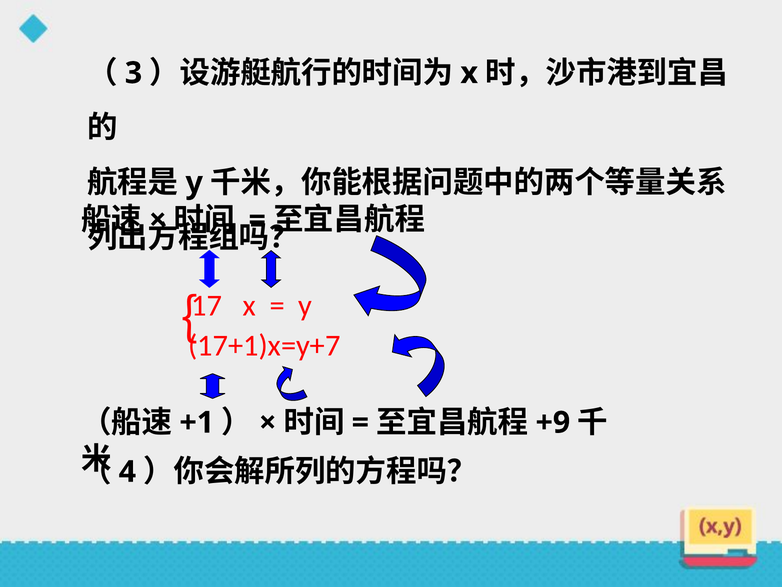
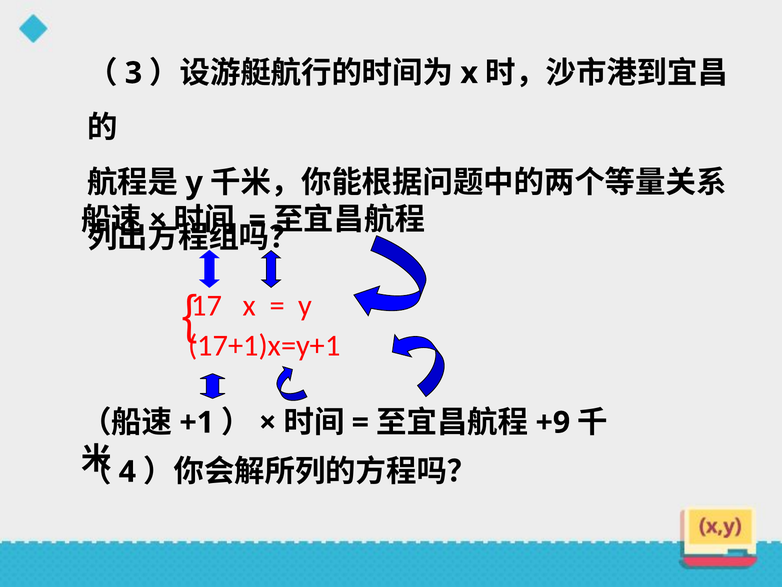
17+1)x=y+7: 17+1)x=y+7 -> 17+1)x=y+1
